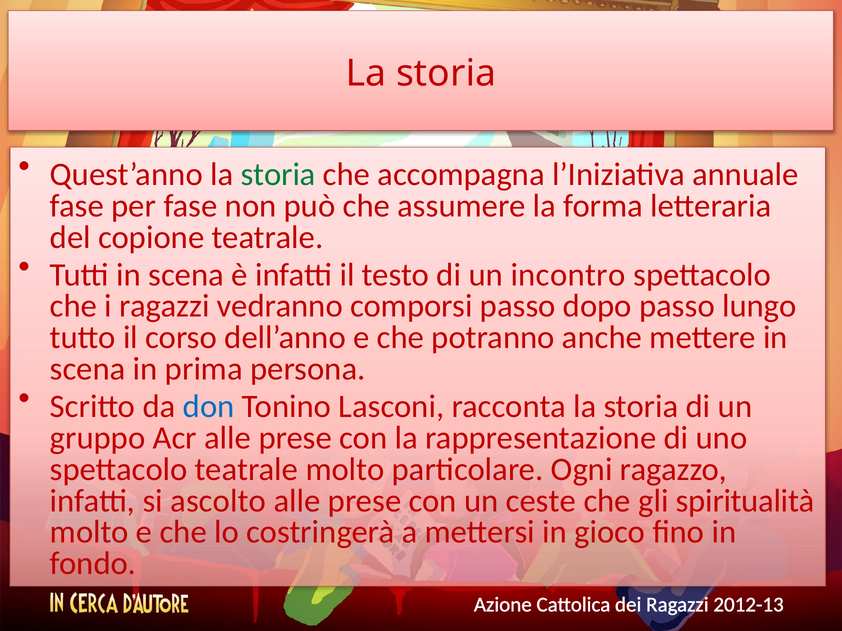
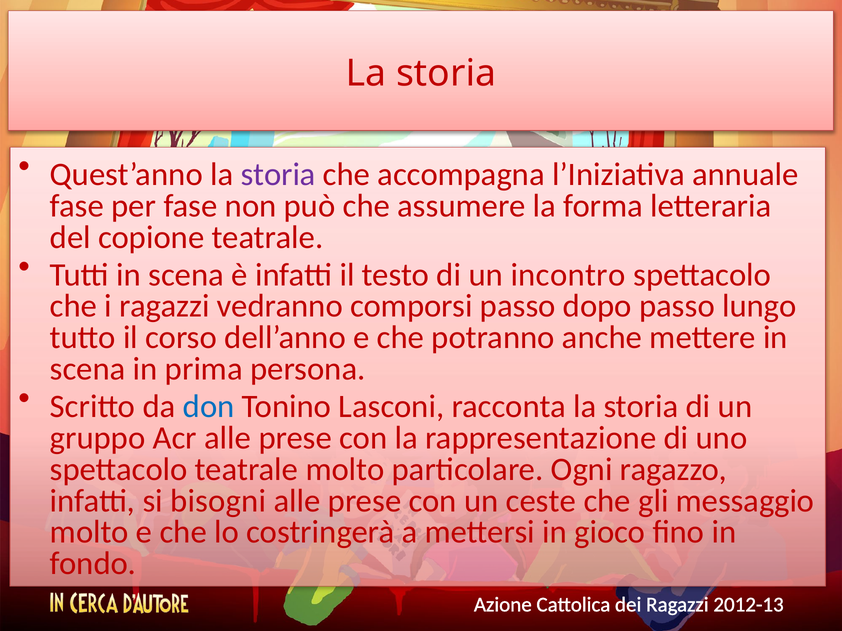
storia at (278, 175) colour: green -> purple
ascolto: ascolto -> bisogni
spiritualità: spiritualità -> messaggio
